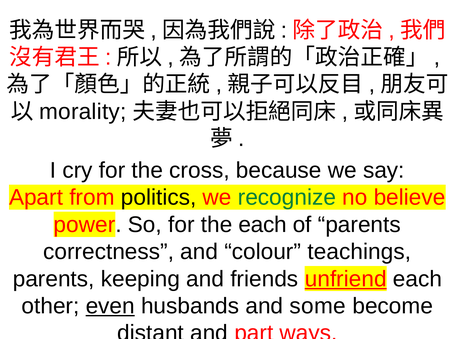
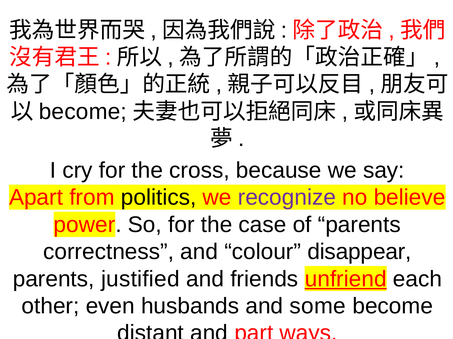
morality at (83, 112): morality -> become
recognize colour: green -> purple
the each: each -> case
teachings: teachings -> disappear
keeping: keeping -> justified
even underline: present -> none
